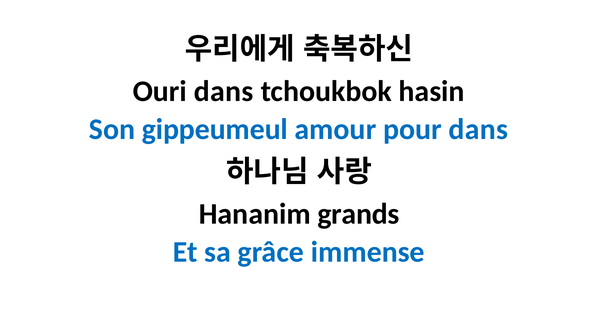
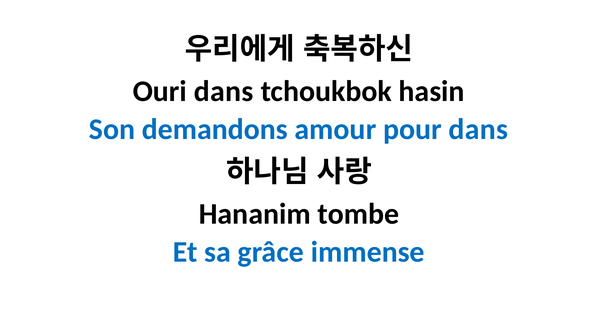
gippeumeul: gippeumeul -> demandons
grands: grands -> tombe
